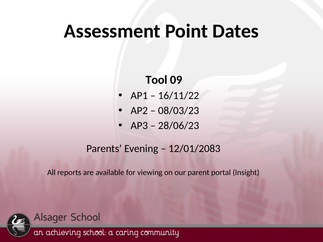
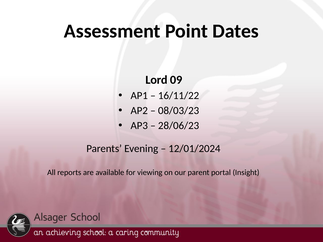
Tool: Tool -> Lord
12/01/2083: 12/01/2083 -> 12/01/2024
